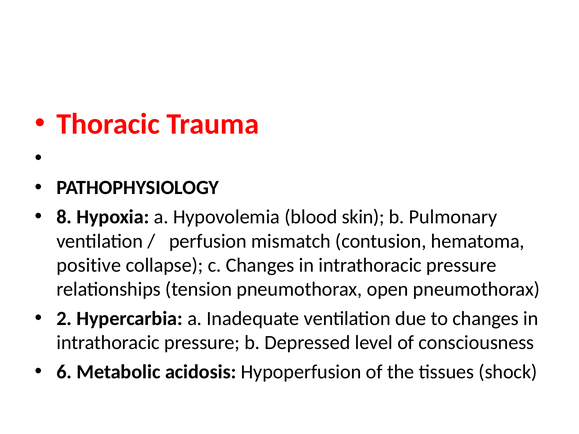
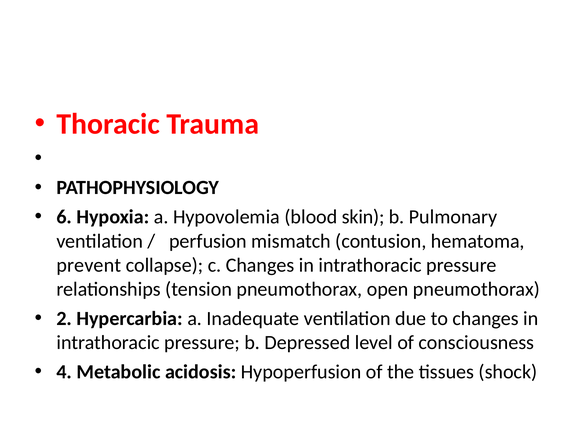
8: 8 -> 6
positive: positive -> prevent
6: 6 -> 4
